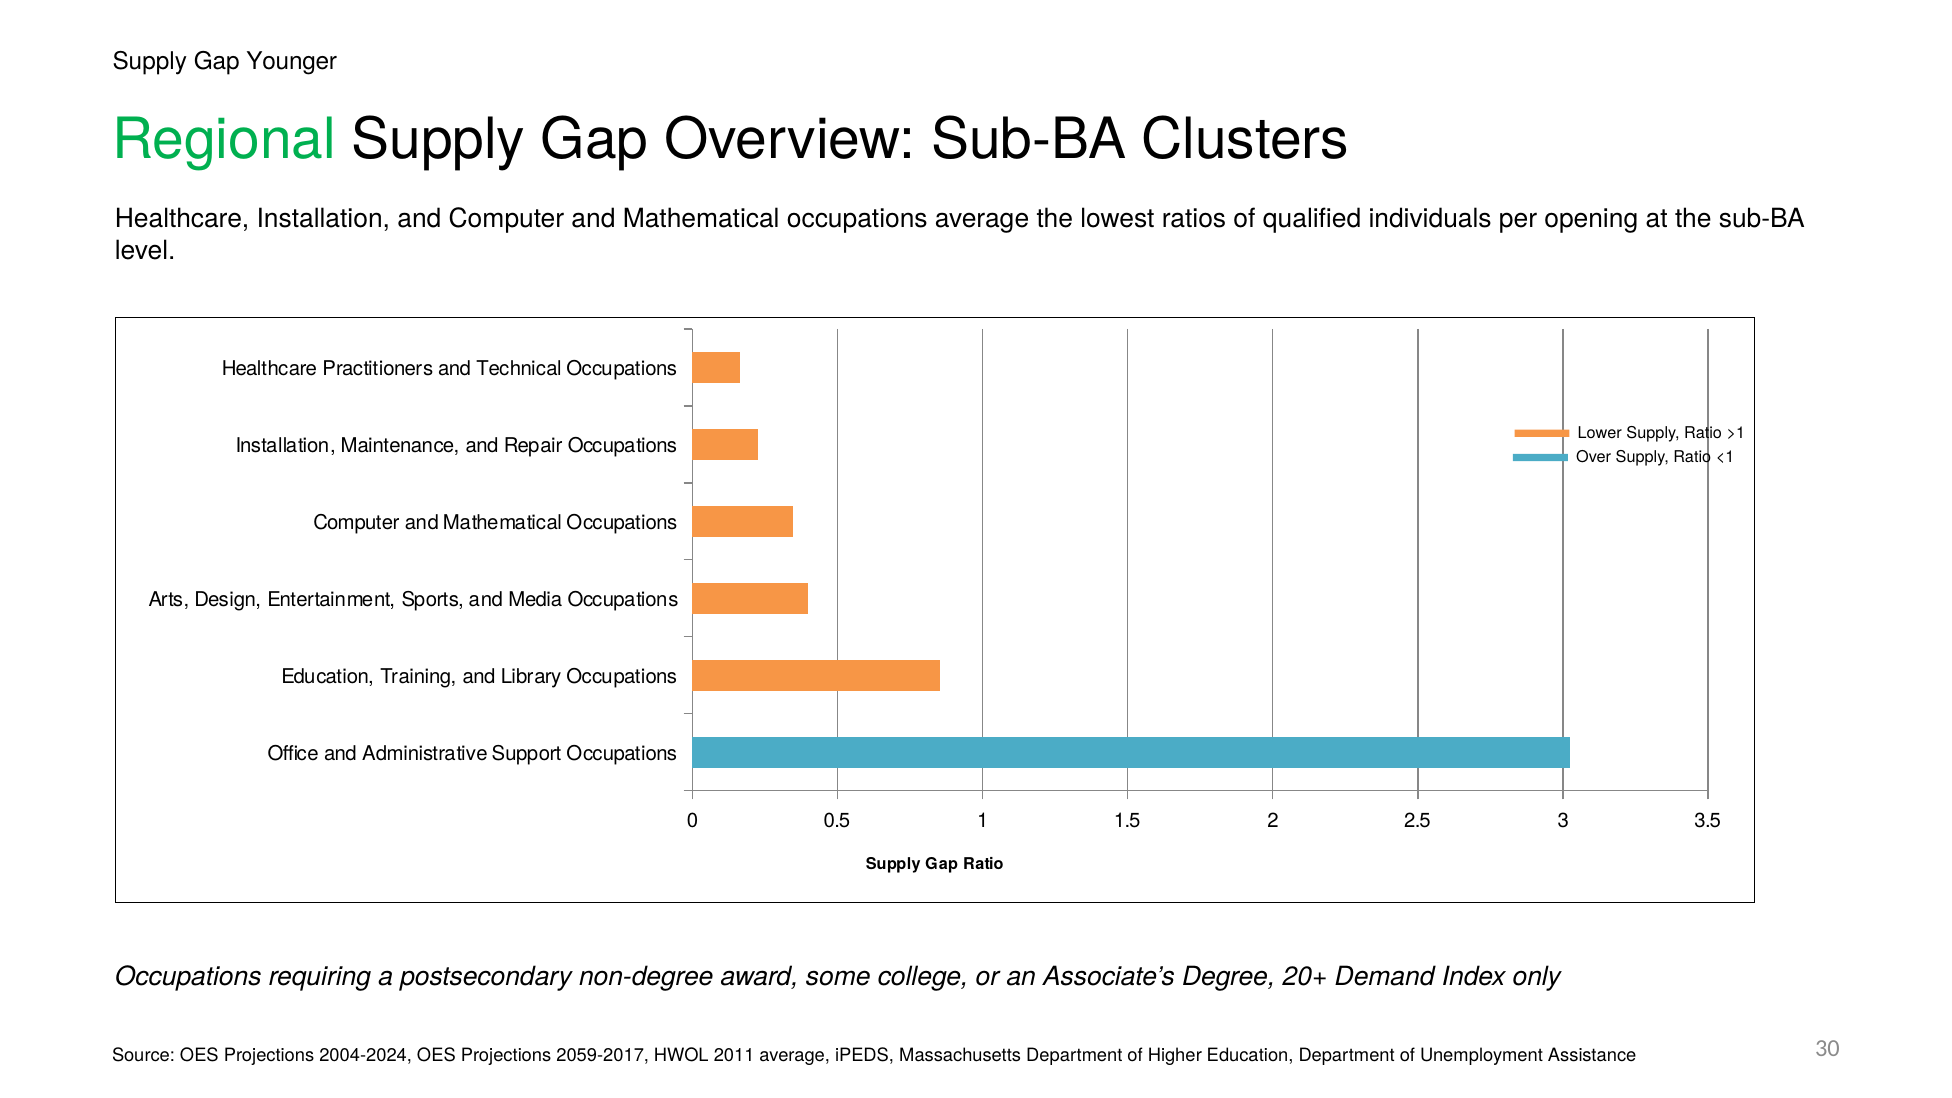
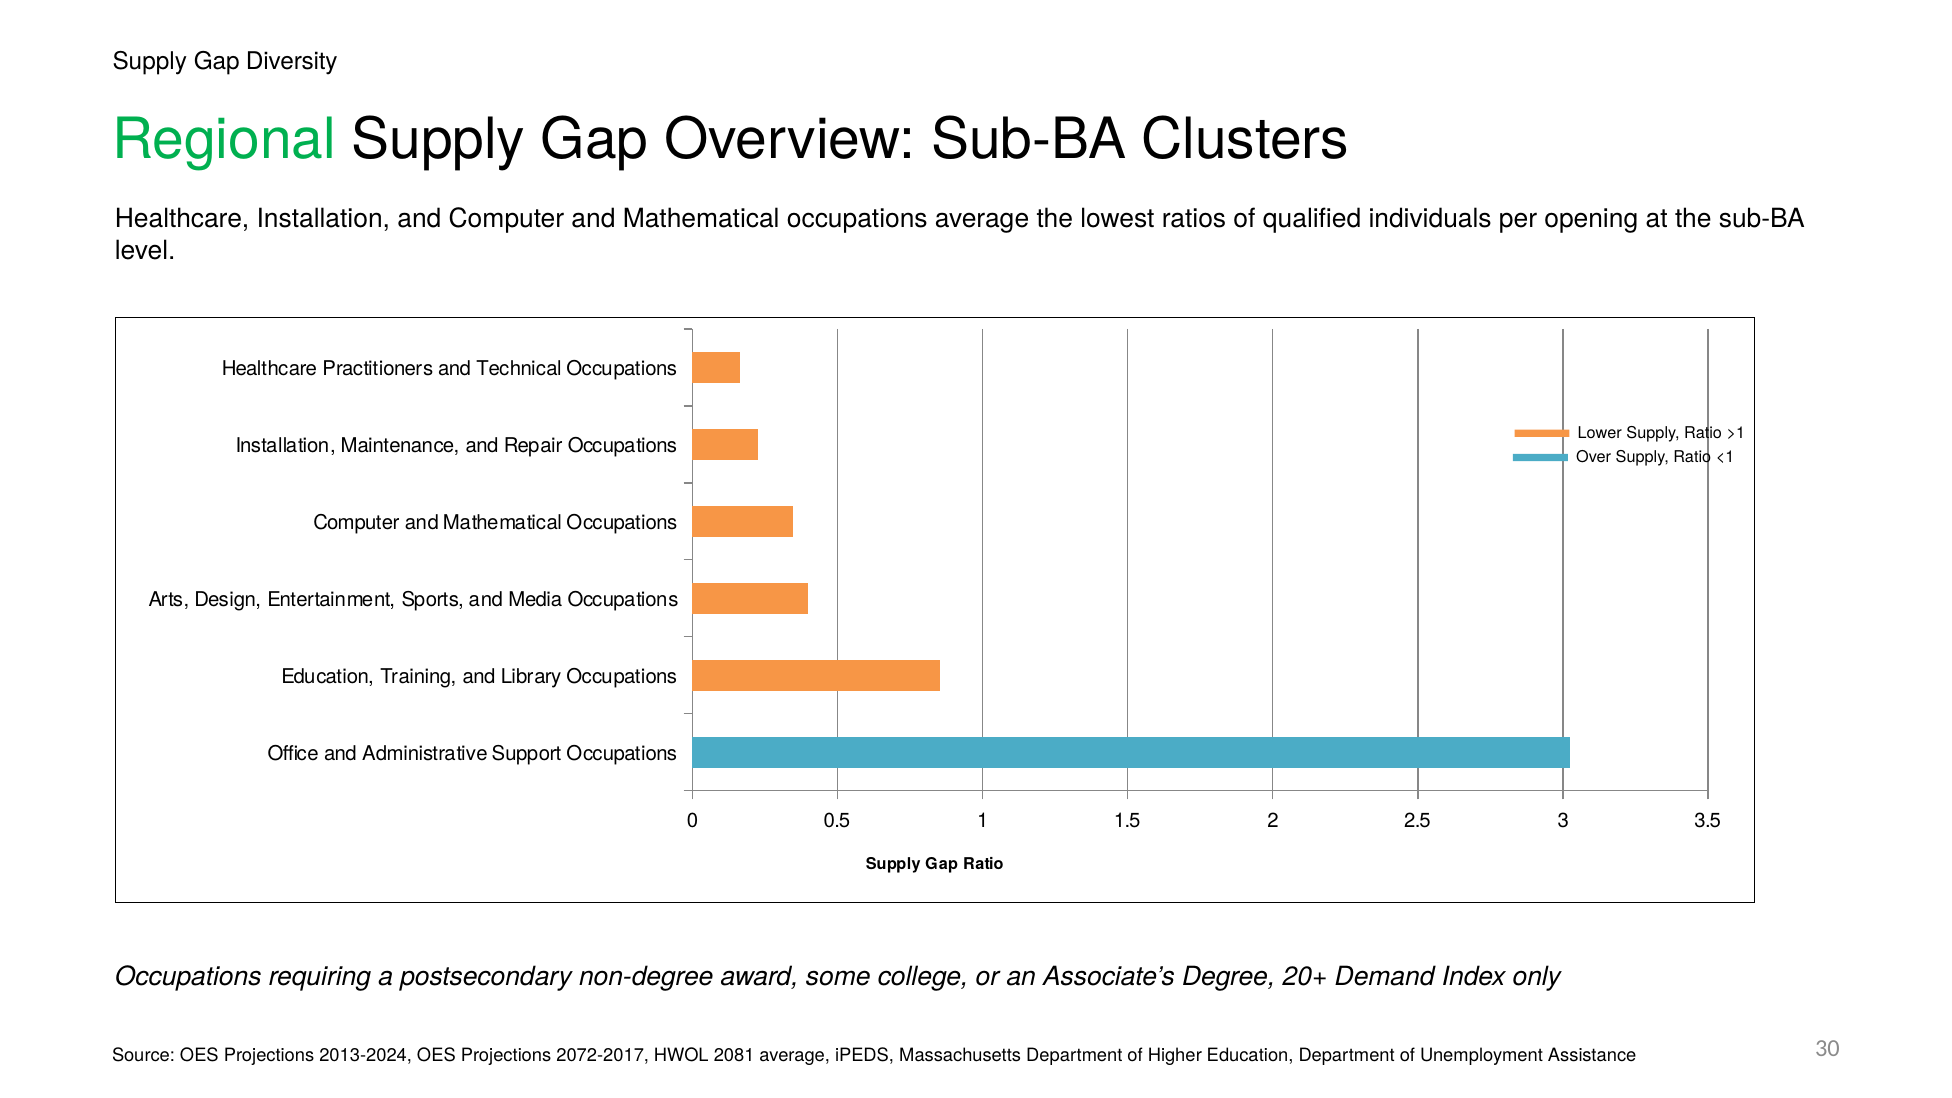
Younger: Younger -> Diversity
2004-2024: 2004-2024 -> 2013-2024
2059-2017: 2059-2017 -> 2072-2017
2011: 2011 -> 2081
